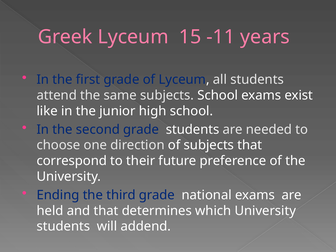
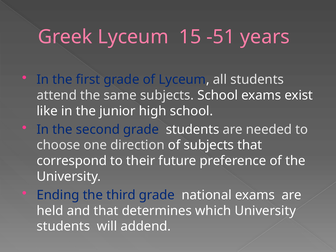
-11: -11 -> -51
